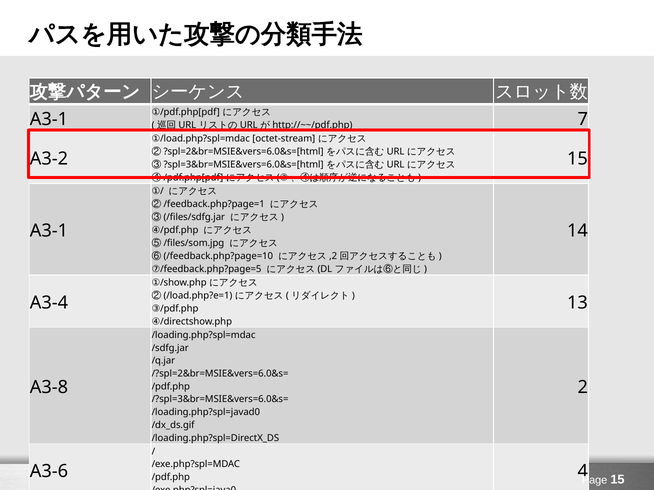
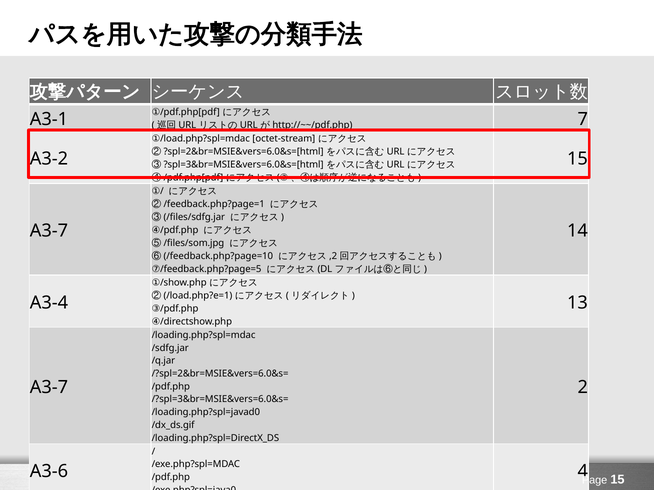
A3-1 at (49, 231): A3-1 -> A3-7
A3-8 at (49, 387): A3-8 -> A3-7
